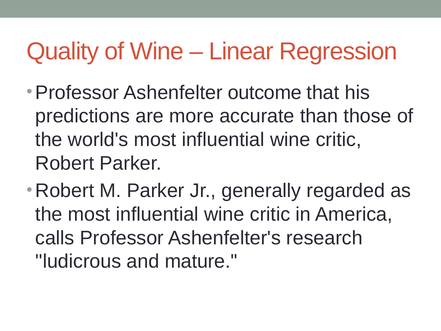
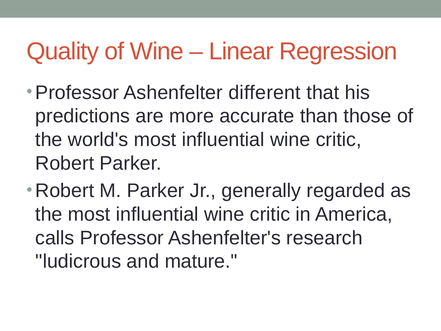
outcome: outcome -> different
